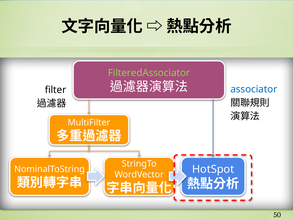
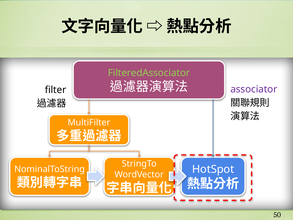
associator colour: blue -> purple
